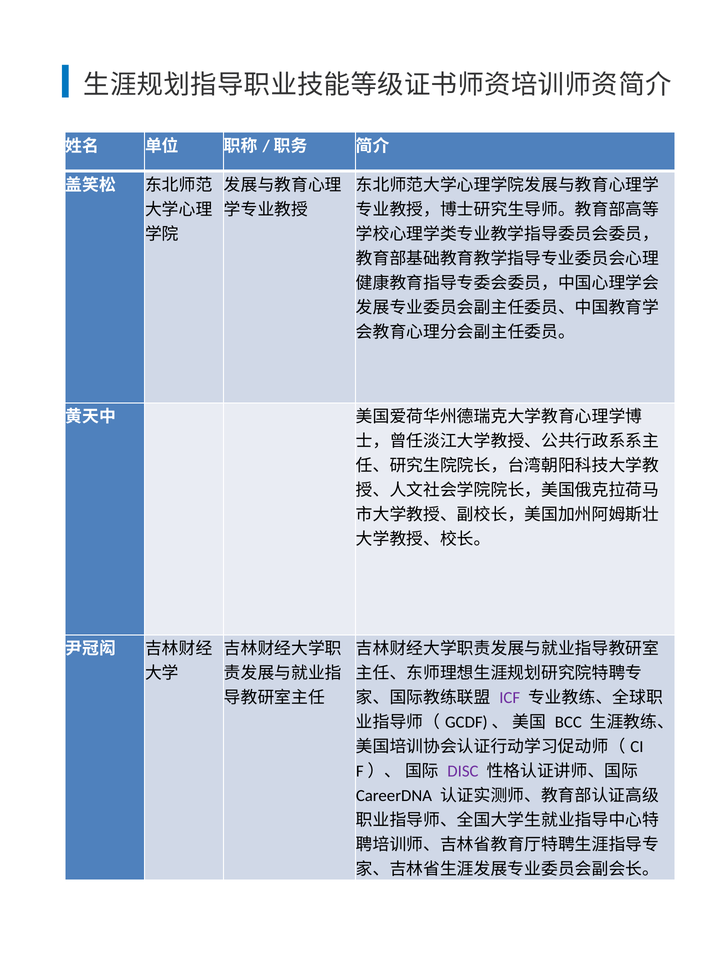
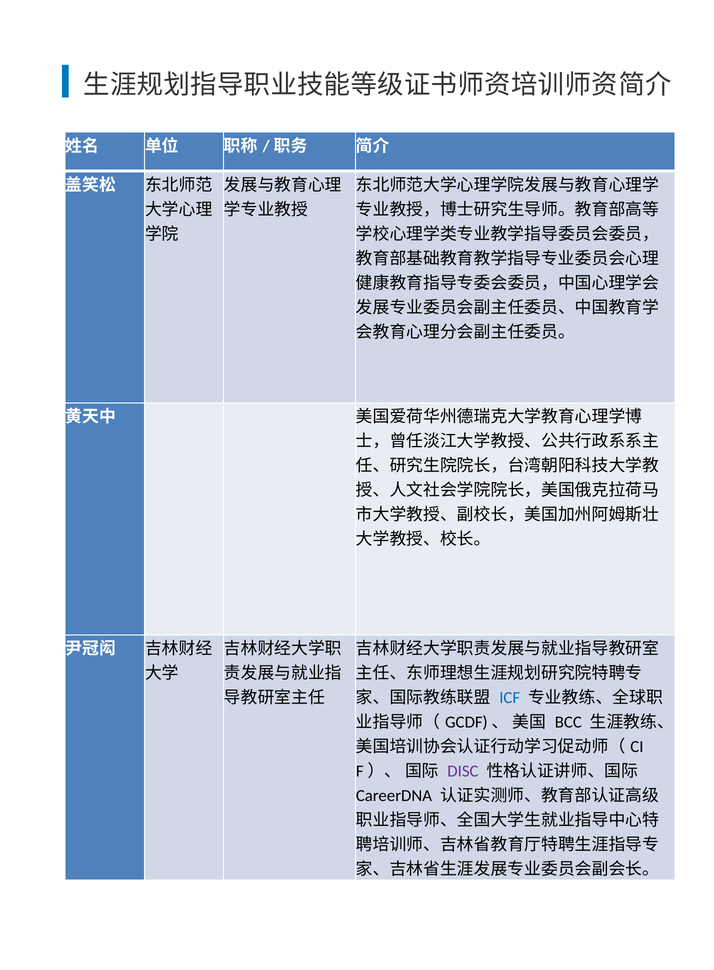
ICF colour: purple -> blue
